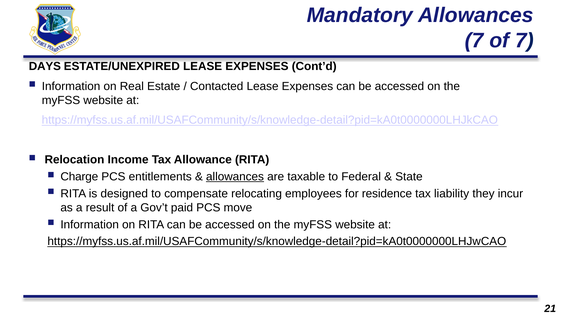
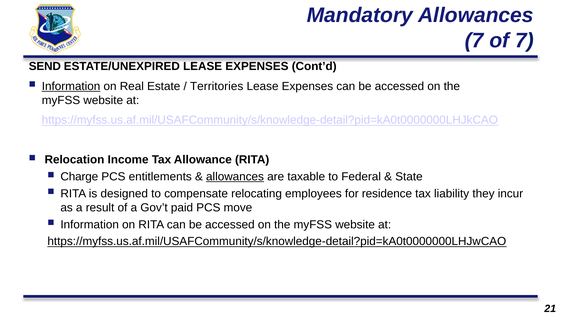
DAYS: DAYS -> SEND
Information at (71, 86) underline: none -> present
Contacted: Contacted -> Territories
